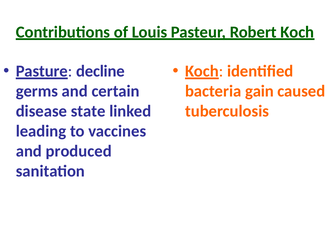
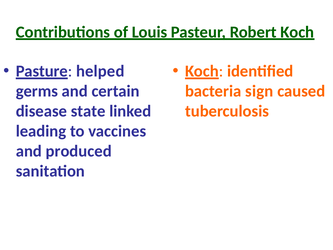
decline: decline -> helped
gain: gain -> sign
